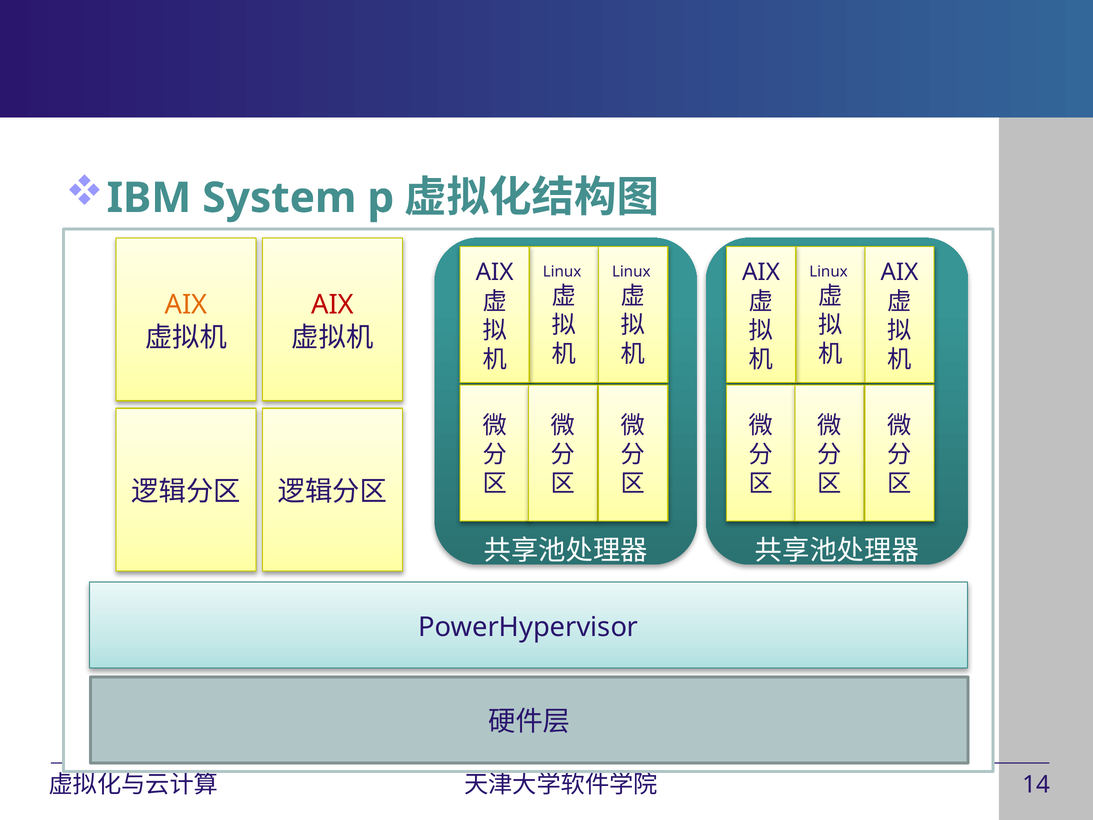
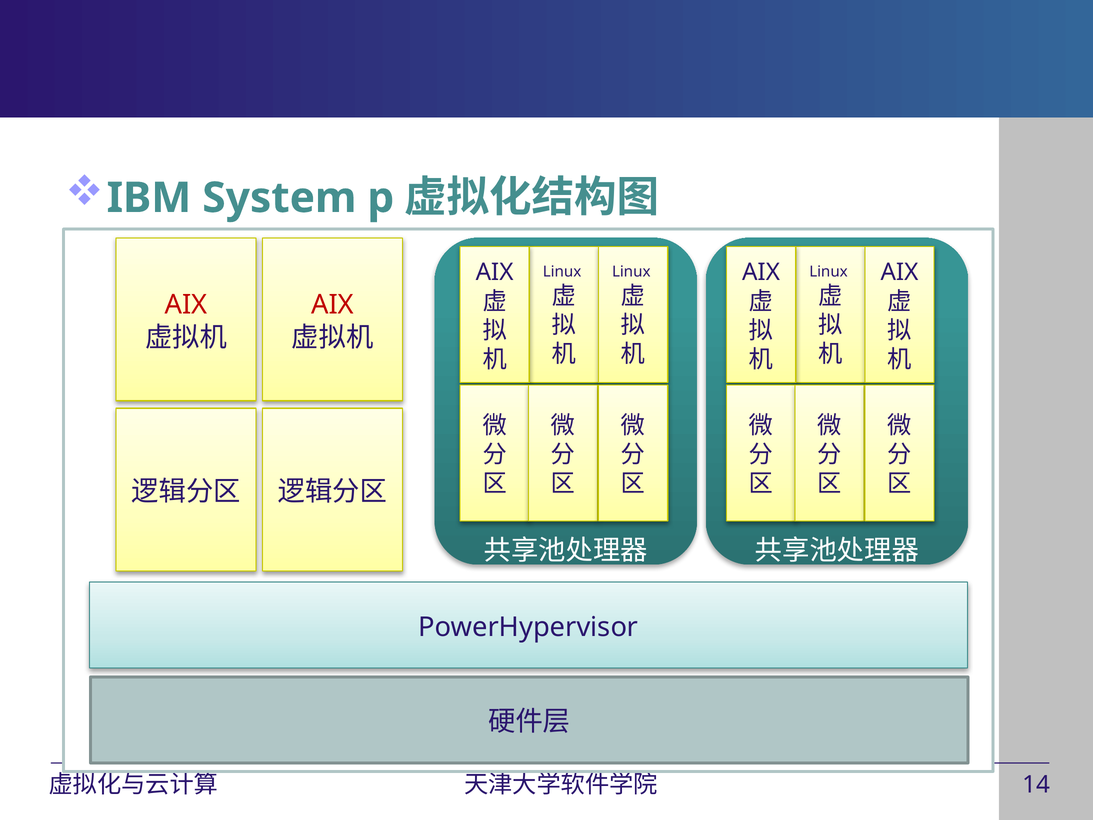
AIX at (186, 305) colour: orange -> red
